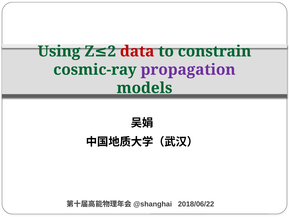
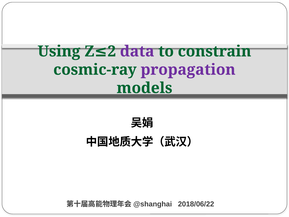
data colour: red -> purple
